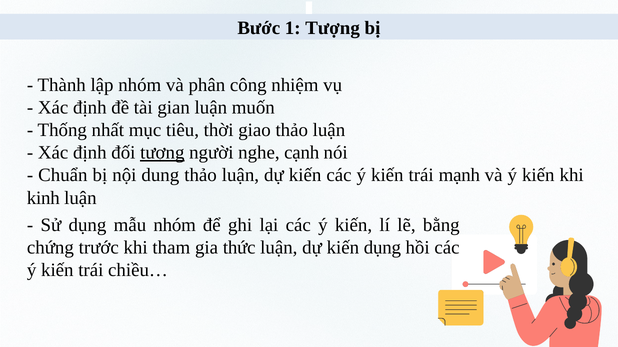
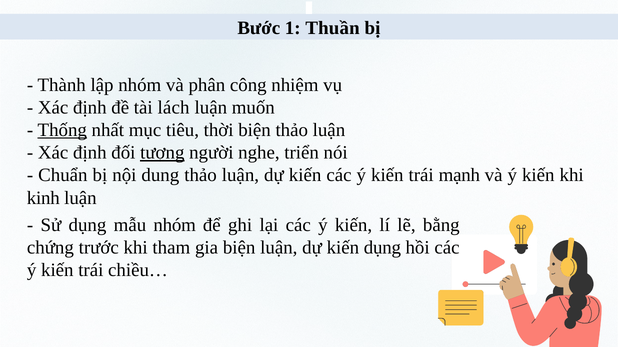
1 Tượng: Tượng -> Thuần
gian: gian -> lách
Thống underline: none -> present
thời giao: giao -> biện
cạnh: cạnh -> triển
gia thức: thức -> biện
